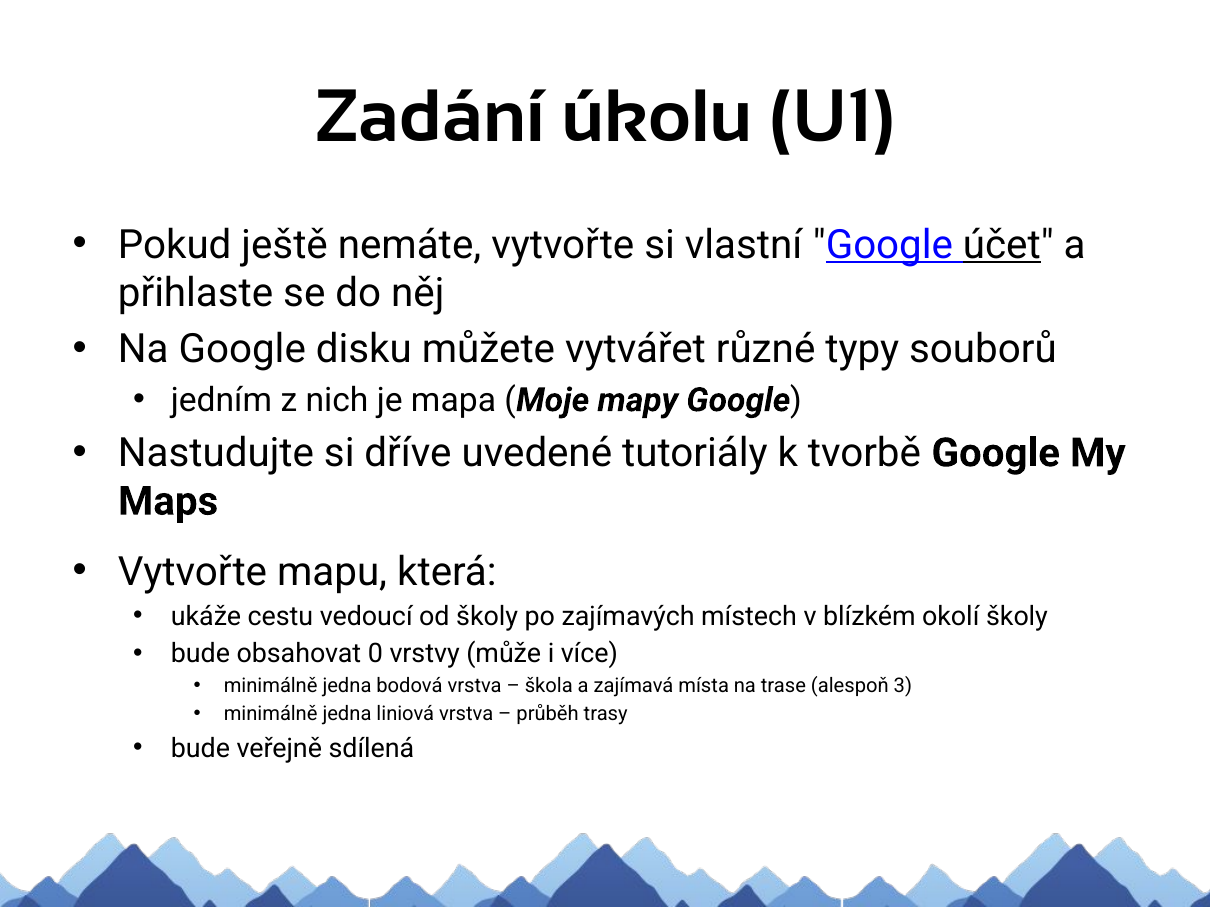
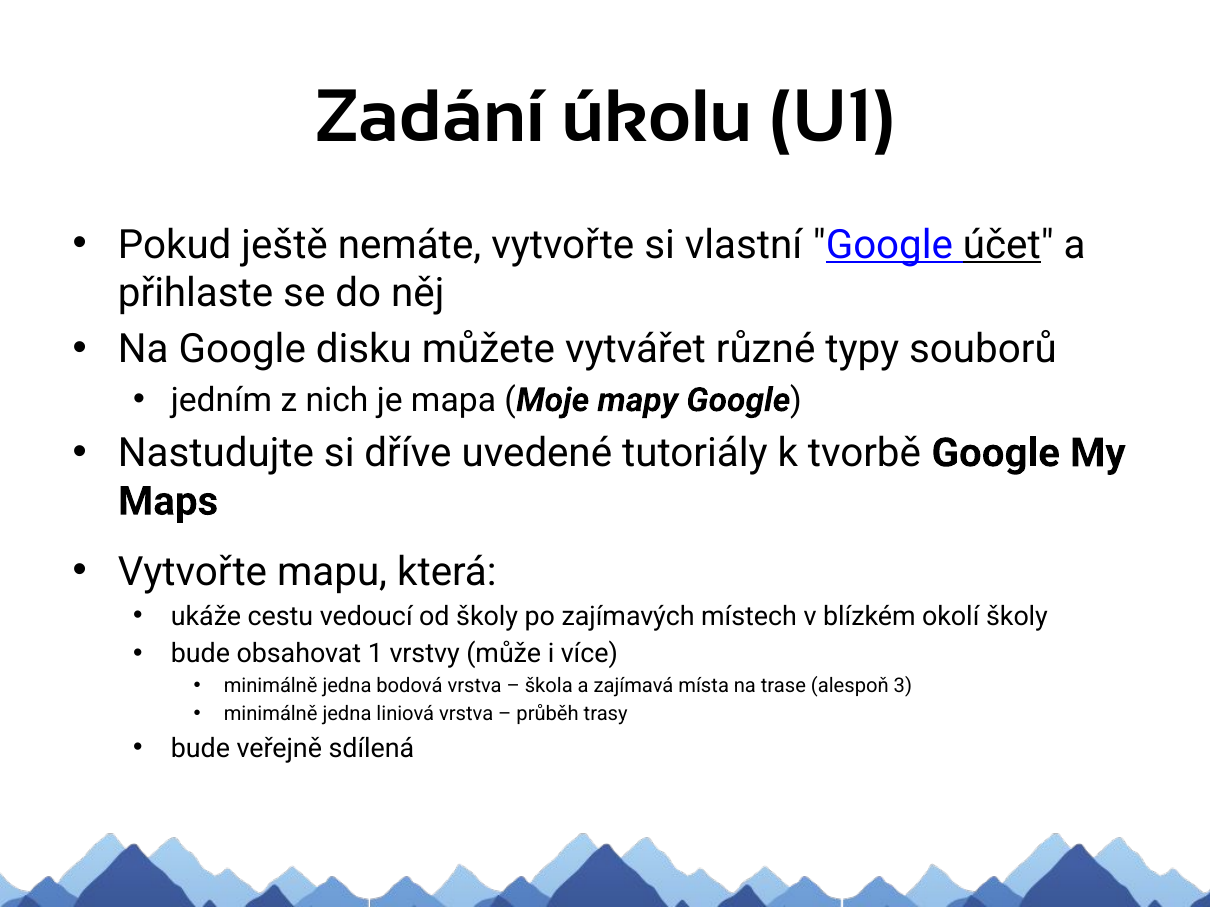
0: 0 -> 1
